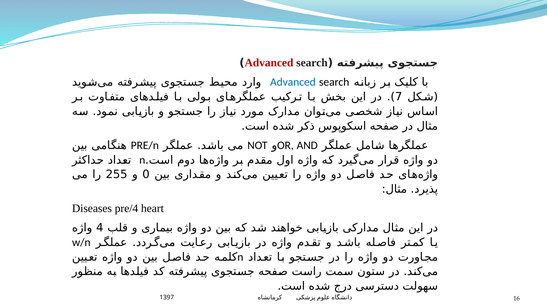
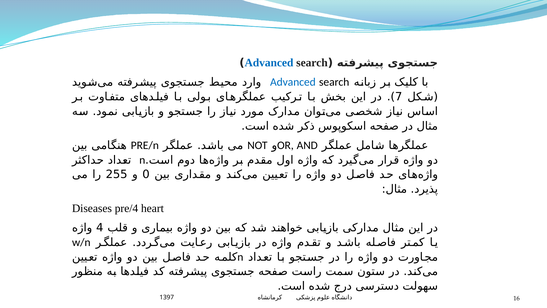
Advanced at (269, 63) colour: red -> blue
